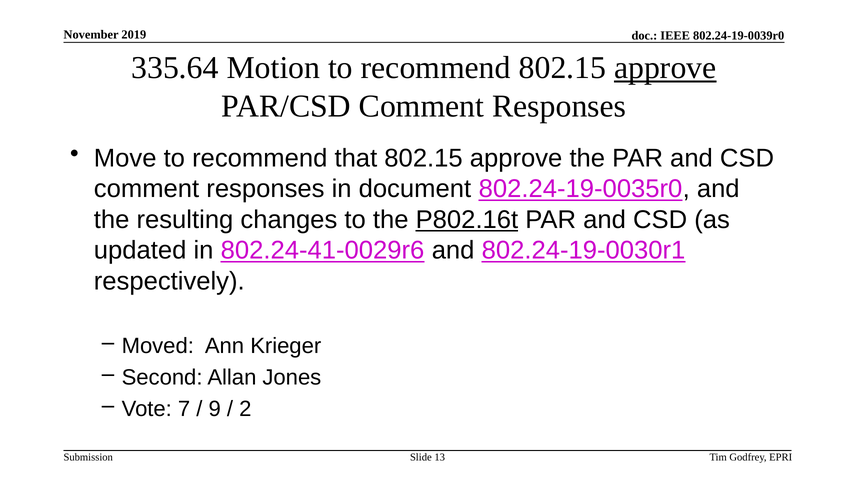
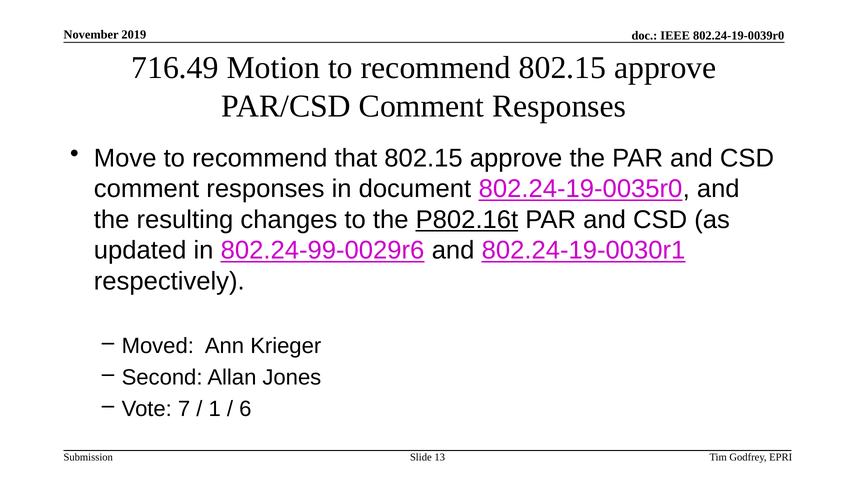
335.64: 335.64 -> 716.49
approve at (665, 68) underline: present -> none
802.24-41-0029r6: 802.24-41-0029r6 -> 802.24-99-0029r6
9: 9 -> 1
2: 2 -> 6
